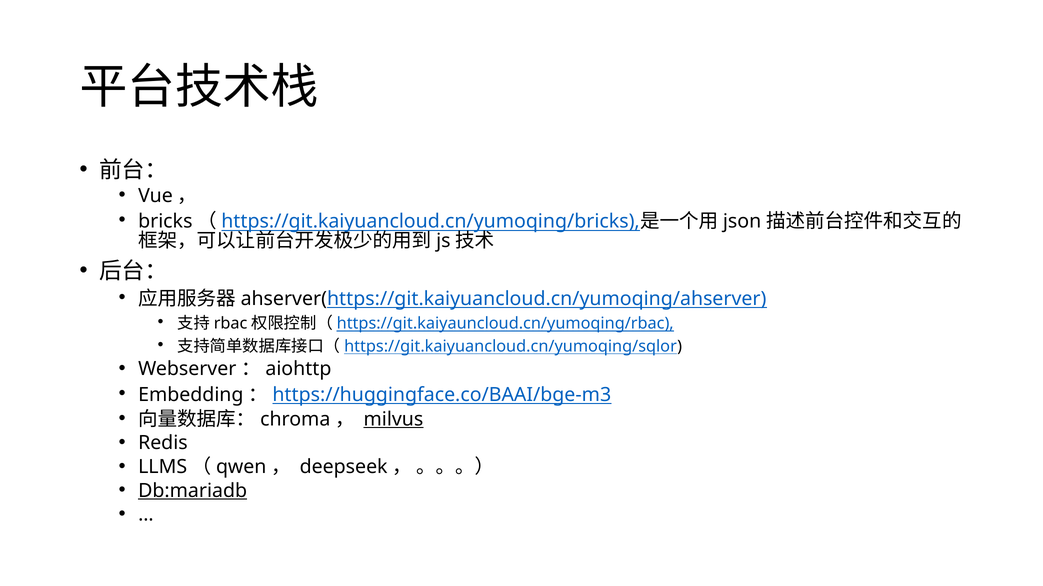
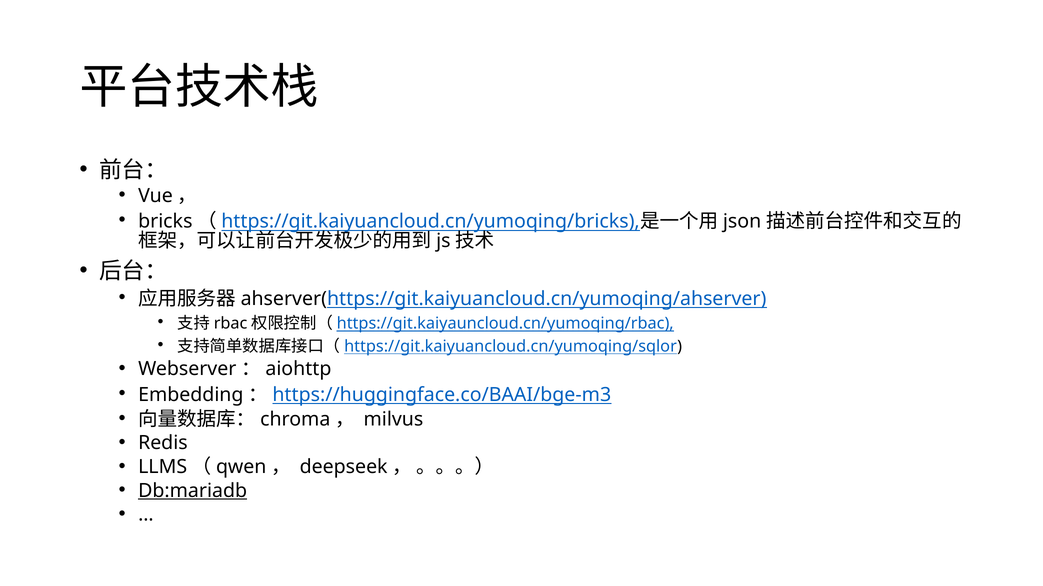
milvus underline: present -> none
